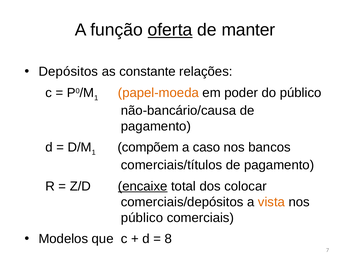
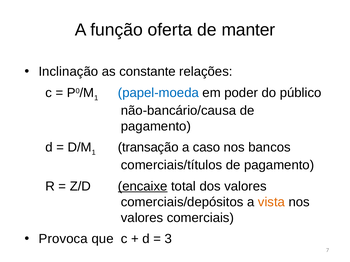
oferta underline: present -> none
Depósitos: Depósitos -> Inclinação
papel-moeda colour: orange -> blue
compõem: compõem -> transação
dos colocar: colocar -> valores
público at (142, 218): público -> valores
Modelos: Modelos -> Provoca
8: 8 -> 3
